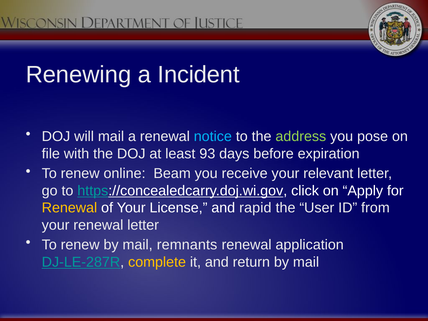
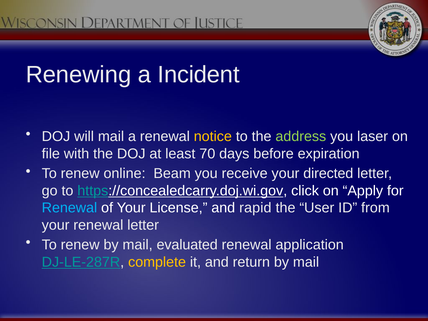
notice colour: light blue -> yellow
pose: pose -> laser
93: 93 -> 70
relevant: relevant -> directed
Renewal at (69, 208) colour: yellow -> light blue
remnants: remnants -> evaluated
